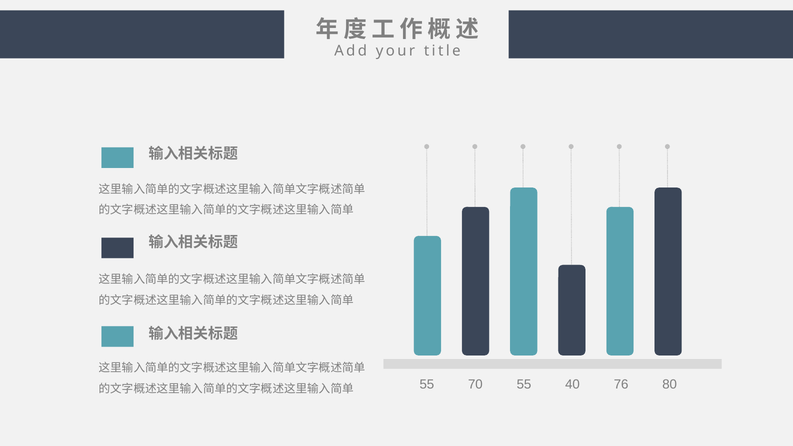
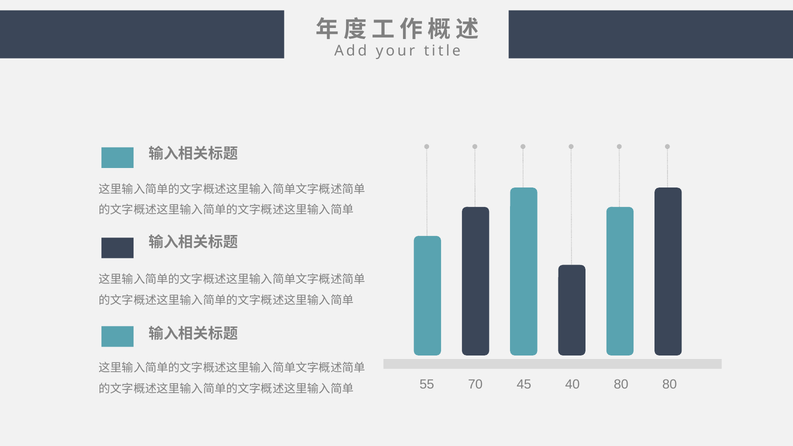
70 55: 55 -> 45
40 76: 76 -> 80
